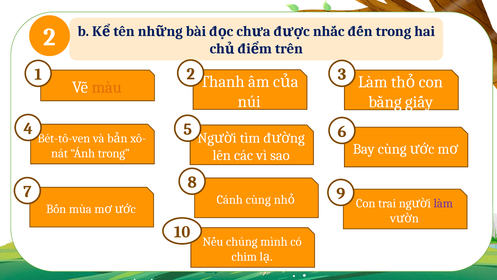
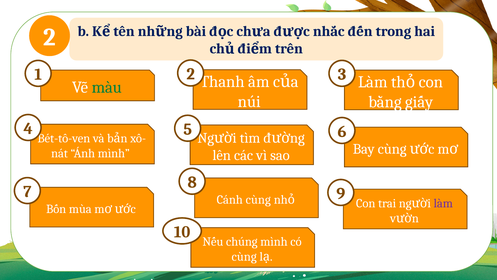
màu colour: orange -> green
Ánh trong: trong -> mình
chim at (244, 256): chim -> cùng
